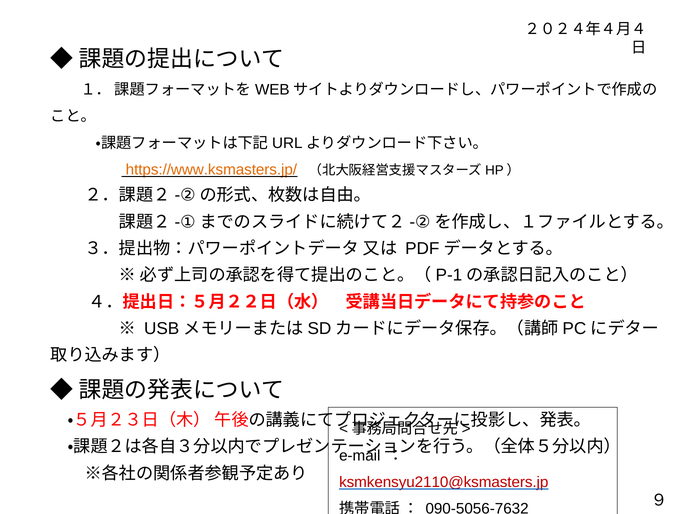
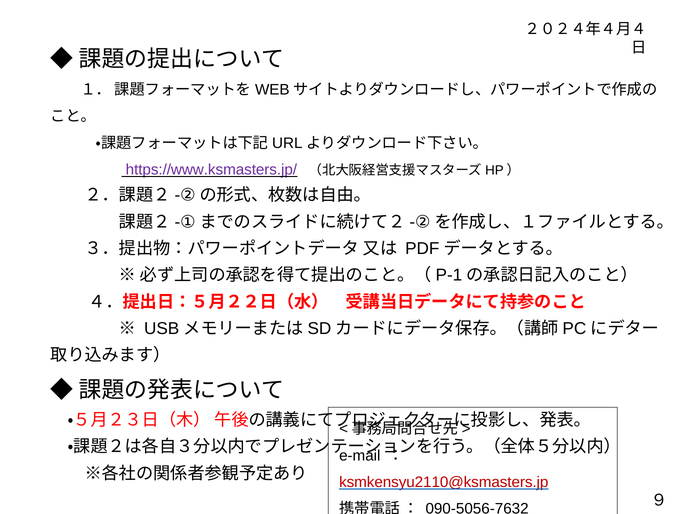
https://www.ksmasters.jp/ colour: orange -> purple
